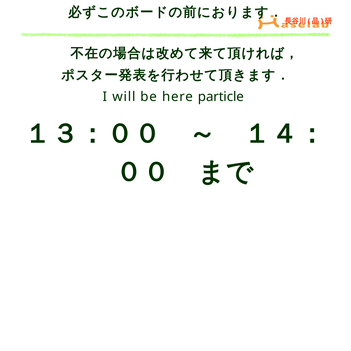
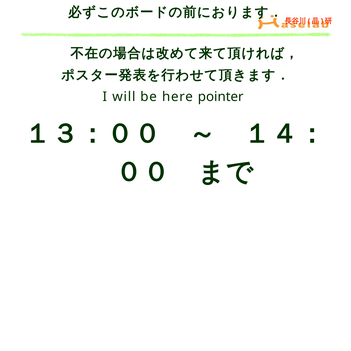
particle: particle -> pointer
